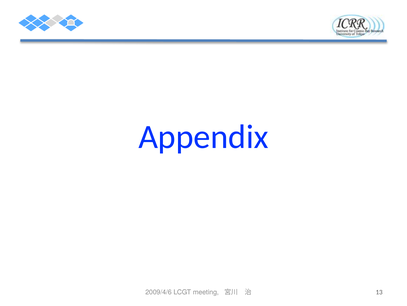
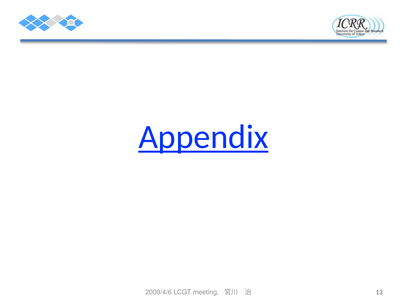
Appendix underline: none -> present
